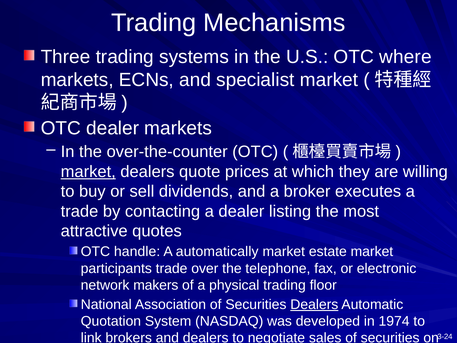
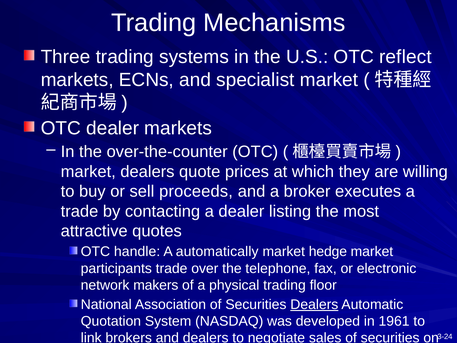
where: where -> reflect
market at (88, 171) underline: present -> none
dividends: dividends -> proceeds
estate: estate -> hedge
1974: 1974 -> 1961
